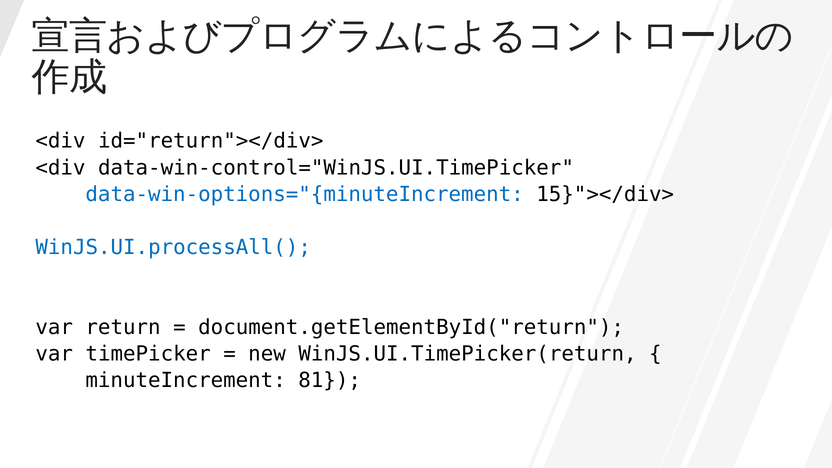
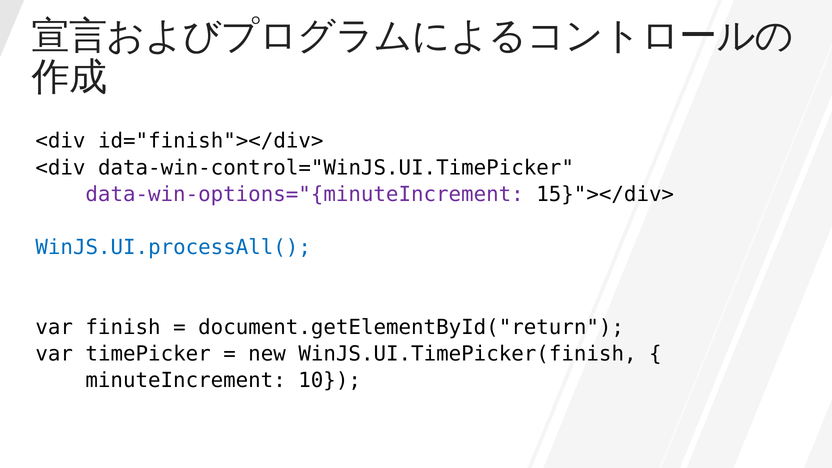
id="return"></div>: id="return"></div> -> id="finish"></div>
data-win-options="{minuteIncrement colour: blue -> purple
return: return -> finish
WinJS.UI.TimePicker(return: WinJS.UI.TimePicker(return -> WinJS.UI.TimePicker(finish
81: 81 -> 10
